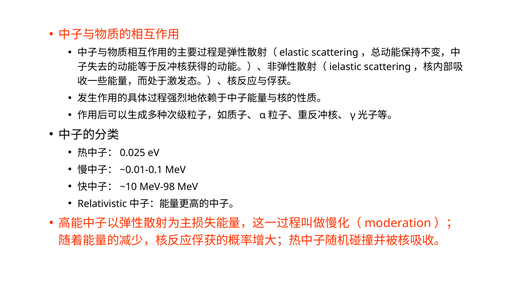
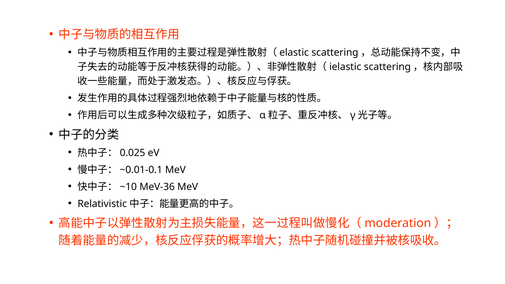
MeV-98: MeV-98 -> MeV-36
